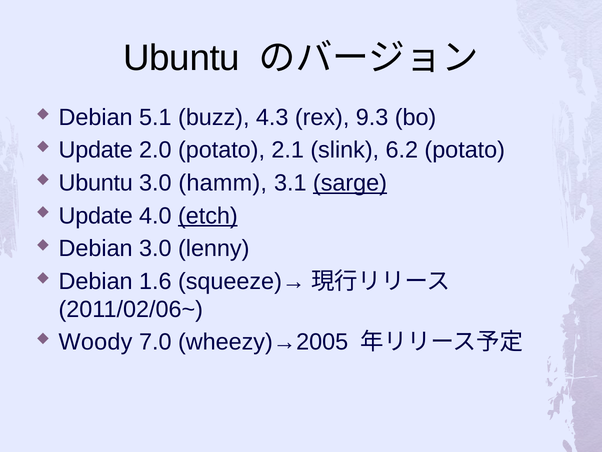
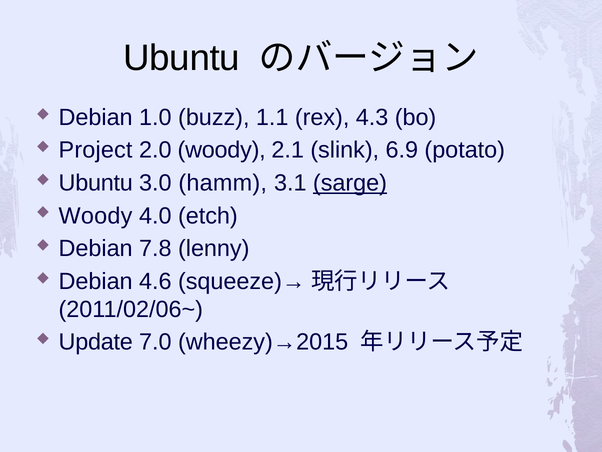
5.1: 5.1 -> 1.0
4.3: 4.3 -> 1.1
9.3: 9.3 -> 4.3
Update at (96, 150): Update -> Project
2.0 potato: potato -> woody
6.2: 6.2 -> 6.9
Update at (96, 216): Update -> Woody
etch underline: present -> none
Debian 3.0: 3.0 -> 7.8
1.6: 1.6 -> 4.6
Woody: Woody -> Update
wheezy)→2005: wheezy)→2005 -> wheezy)→2015
